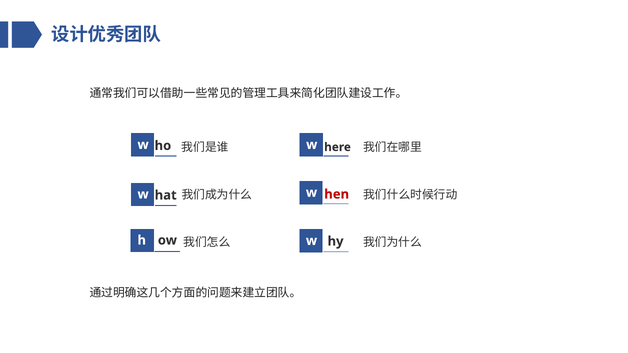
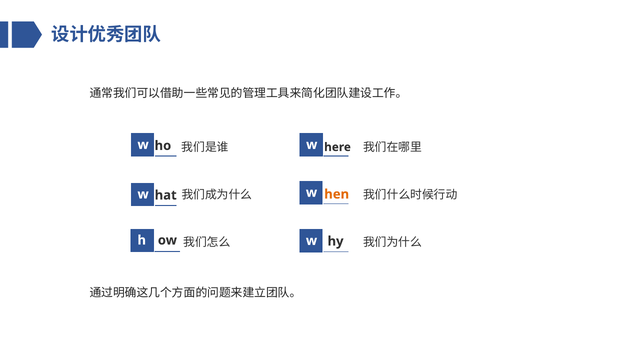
hen colour: red -> orange
